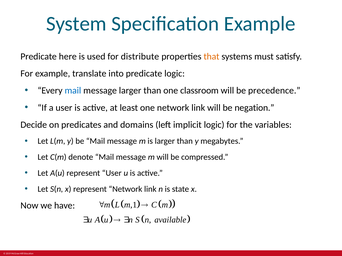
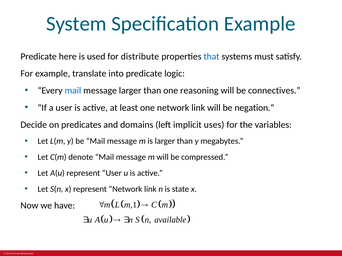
that colour: orange -> blue
classroom: classroom -> reasoning
precedence: precedence -> connectives
implicit logic: logic -> uses
